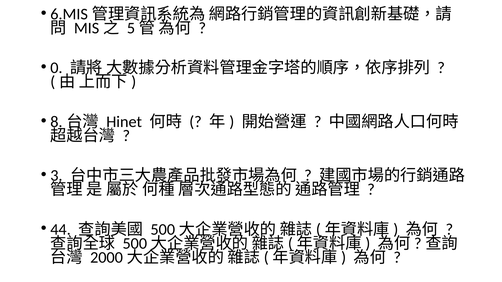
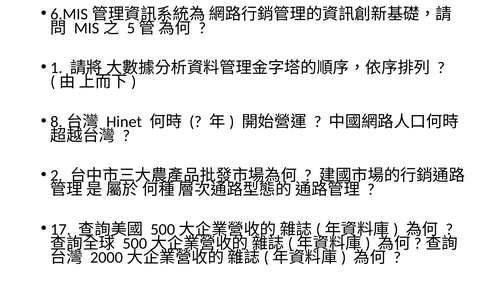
0: 0 -> 1
3: 3 -> 2
44: 44 -> 17
